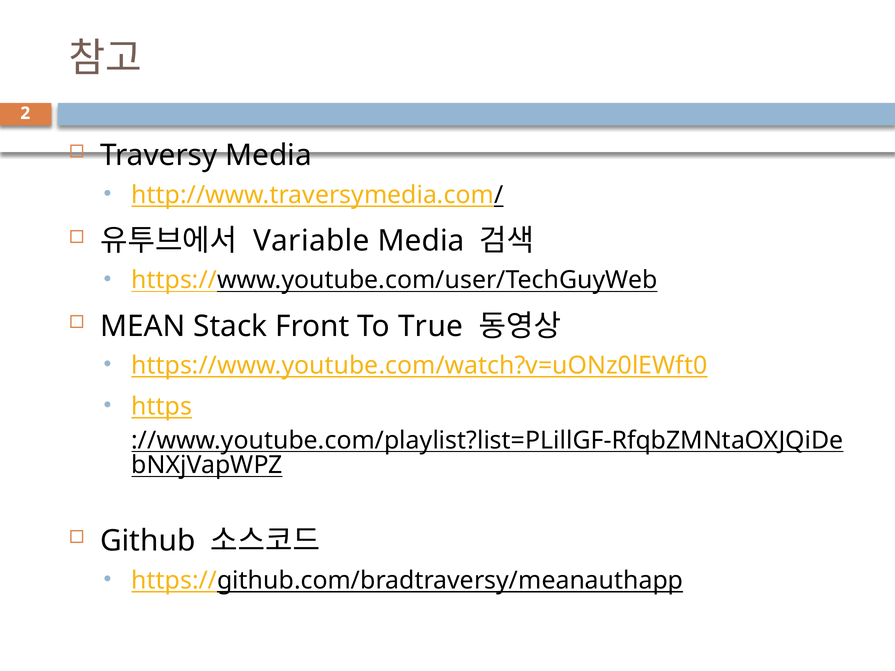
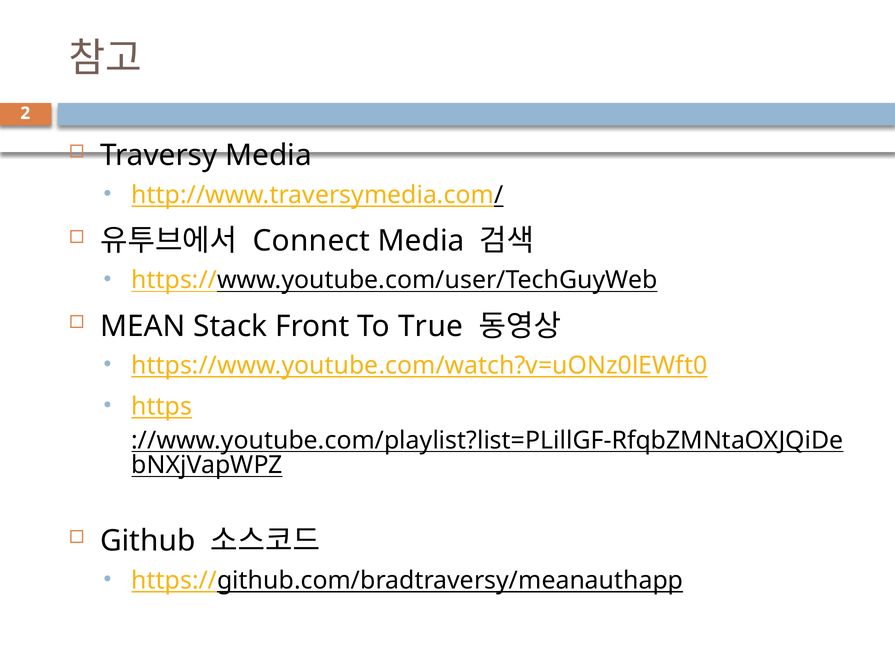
Variable: Variable -> Connect
